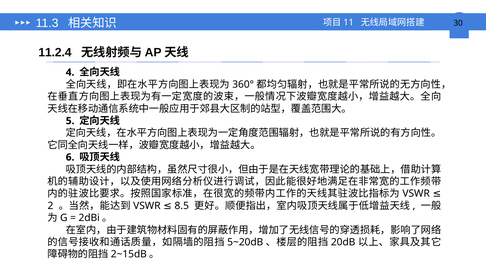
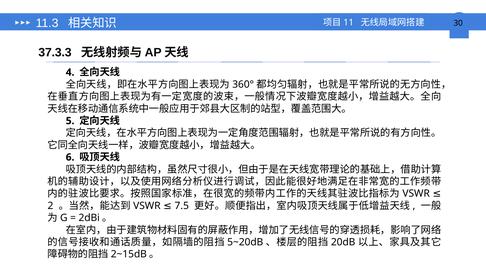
11.2.4: 11.2.4 -> 37.3.3
8.5: 8.5 -> 7.5
